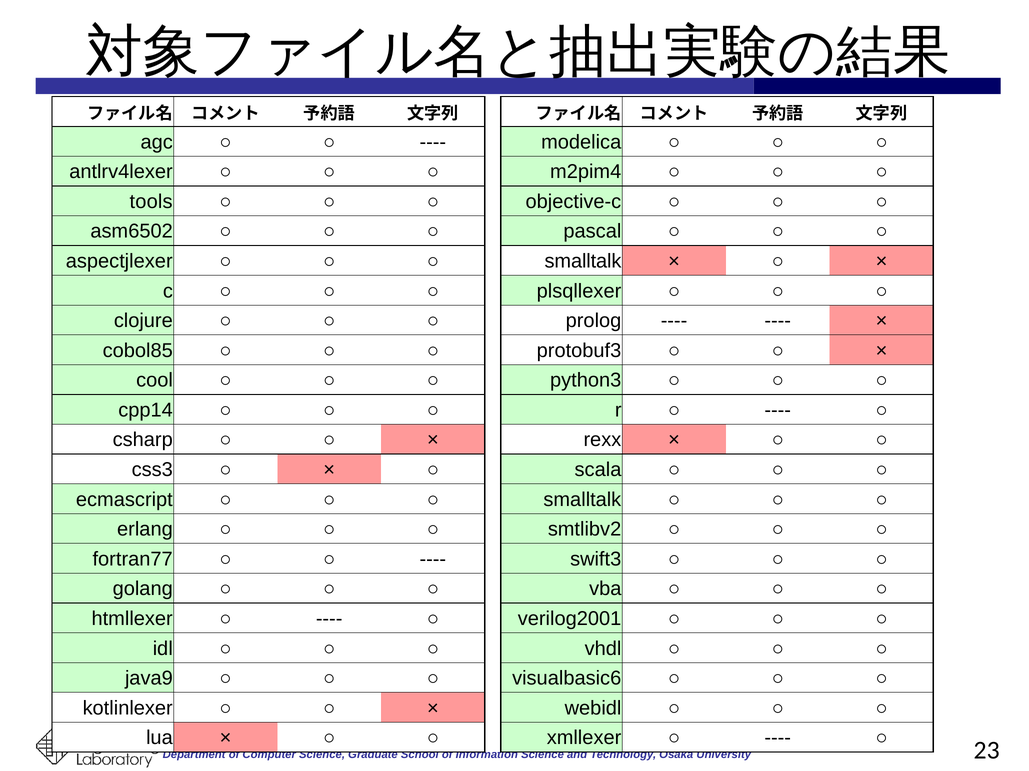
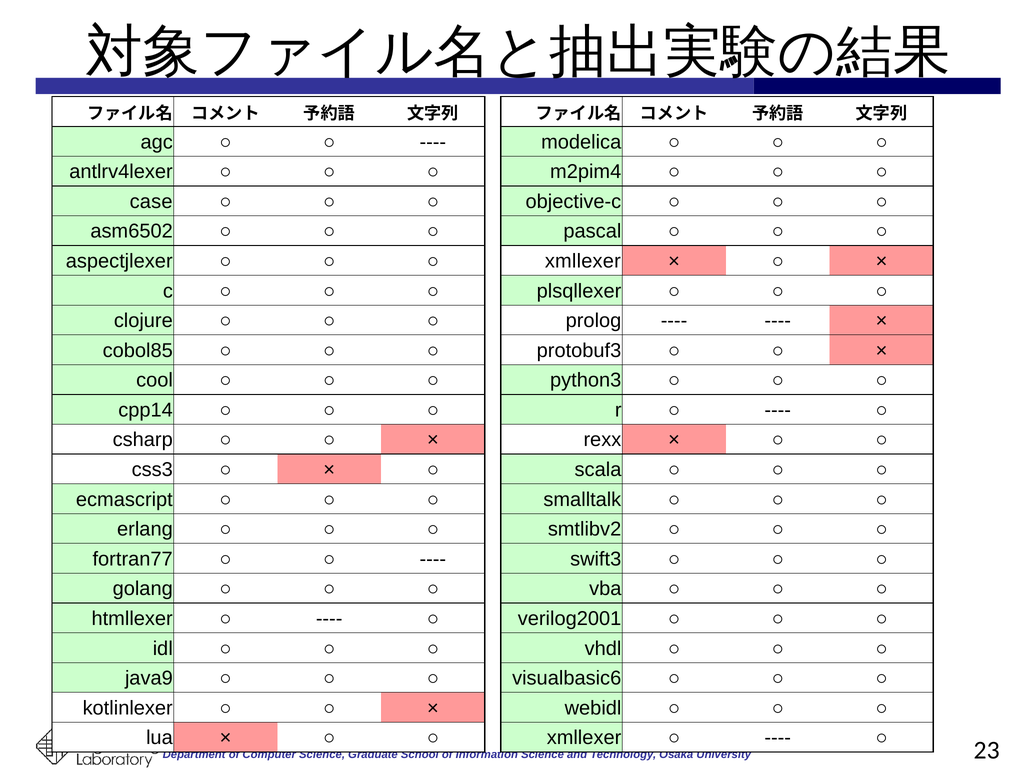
tools: tools -> case
smalltalk at (583, 261): smalltalk -> xmllexer
